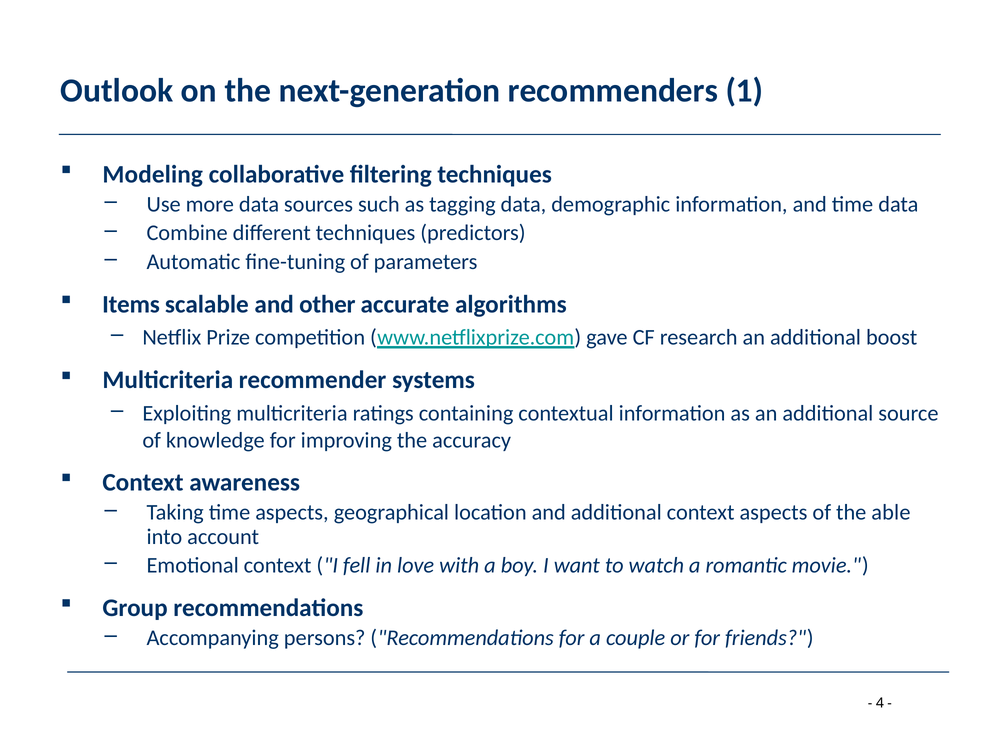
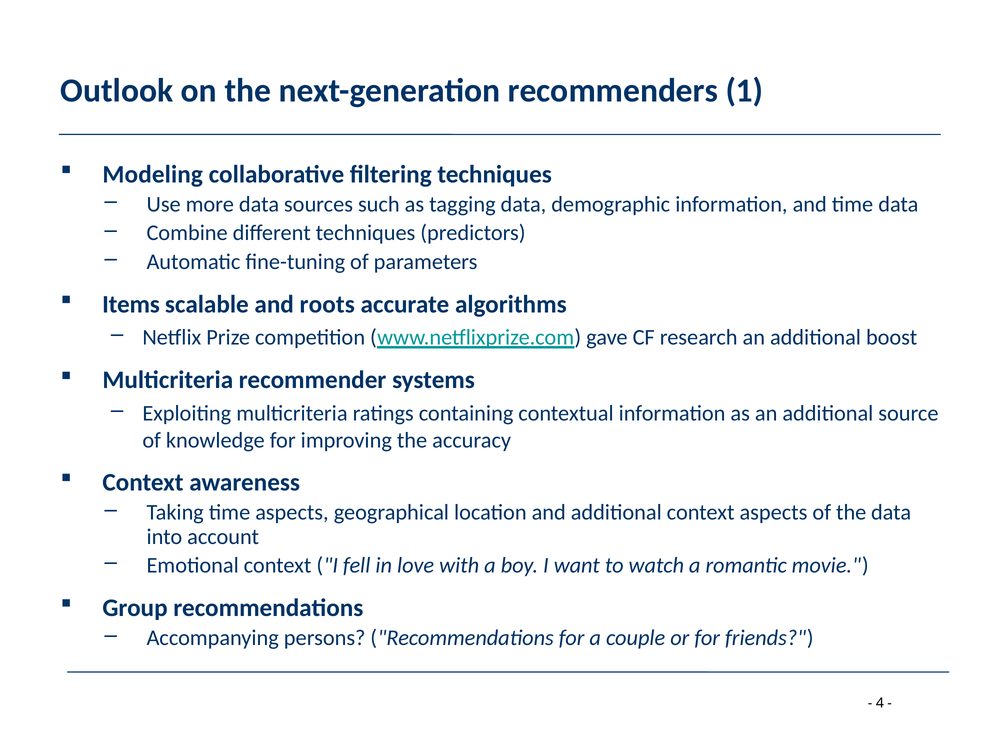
other: other -> roots
the able: able -> data
